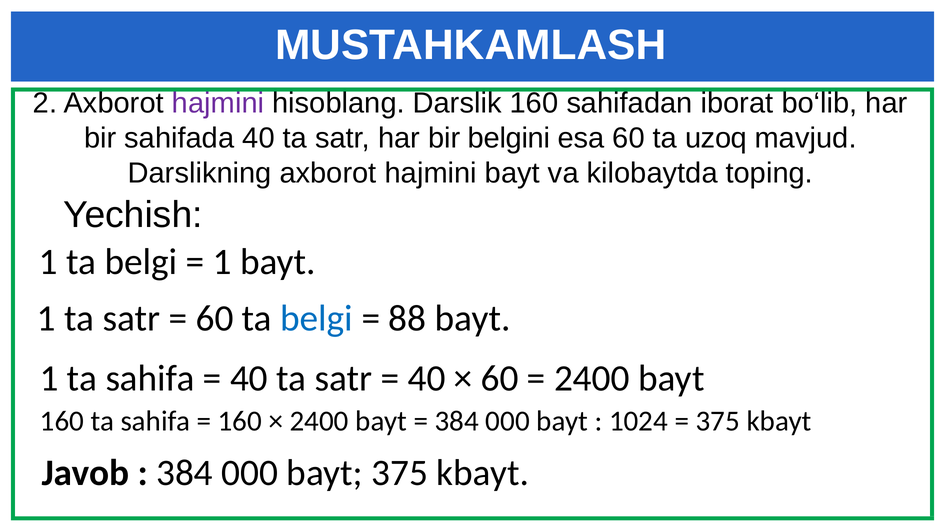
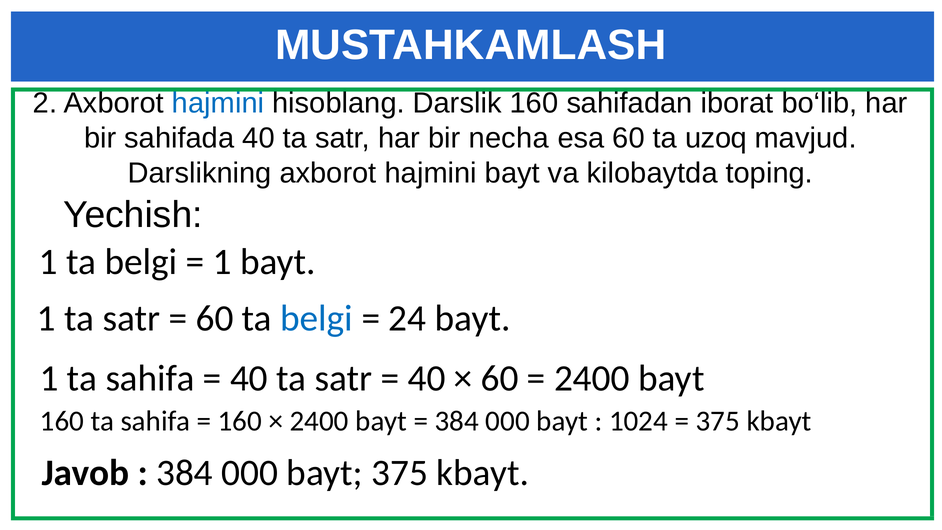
hajmini at (218, 103) colour: purple -> blue
belgini: belgini -> necha
88: 88 -> 24
